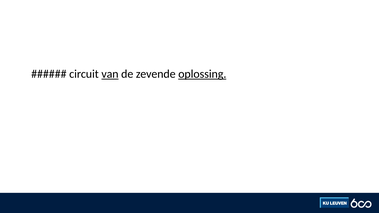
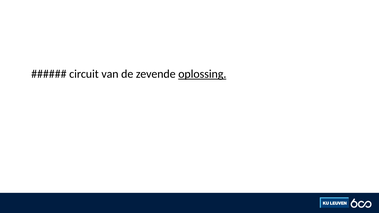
van underline: present -> none
